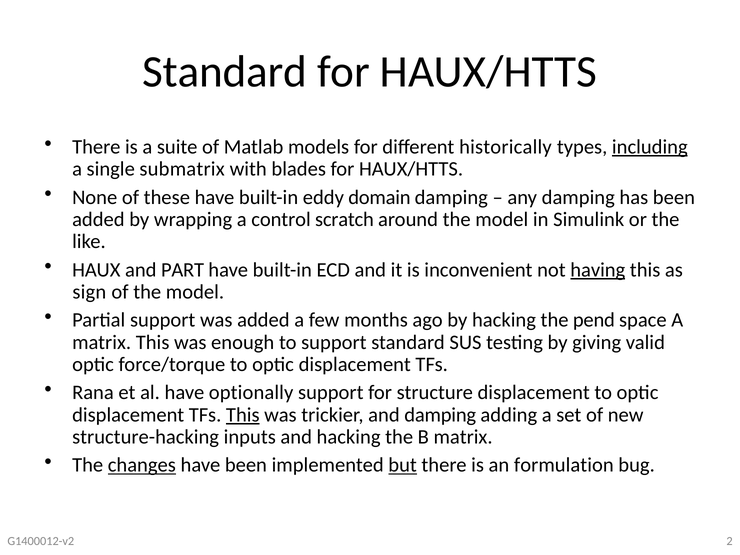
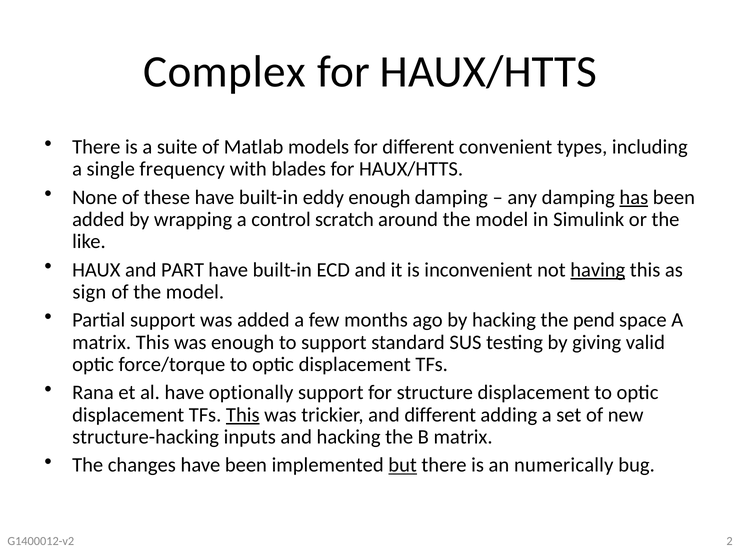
Standard at (225, 72): Standard -> Complex
historically: historically -> convenient
including underline: present -> none
submatrix: submatrix -> frequency
eddy domain: domain -> enough
has underline: none -> present
and damping: damping -> different
changes underline: present -> none
formulation: formulation -> numerically
